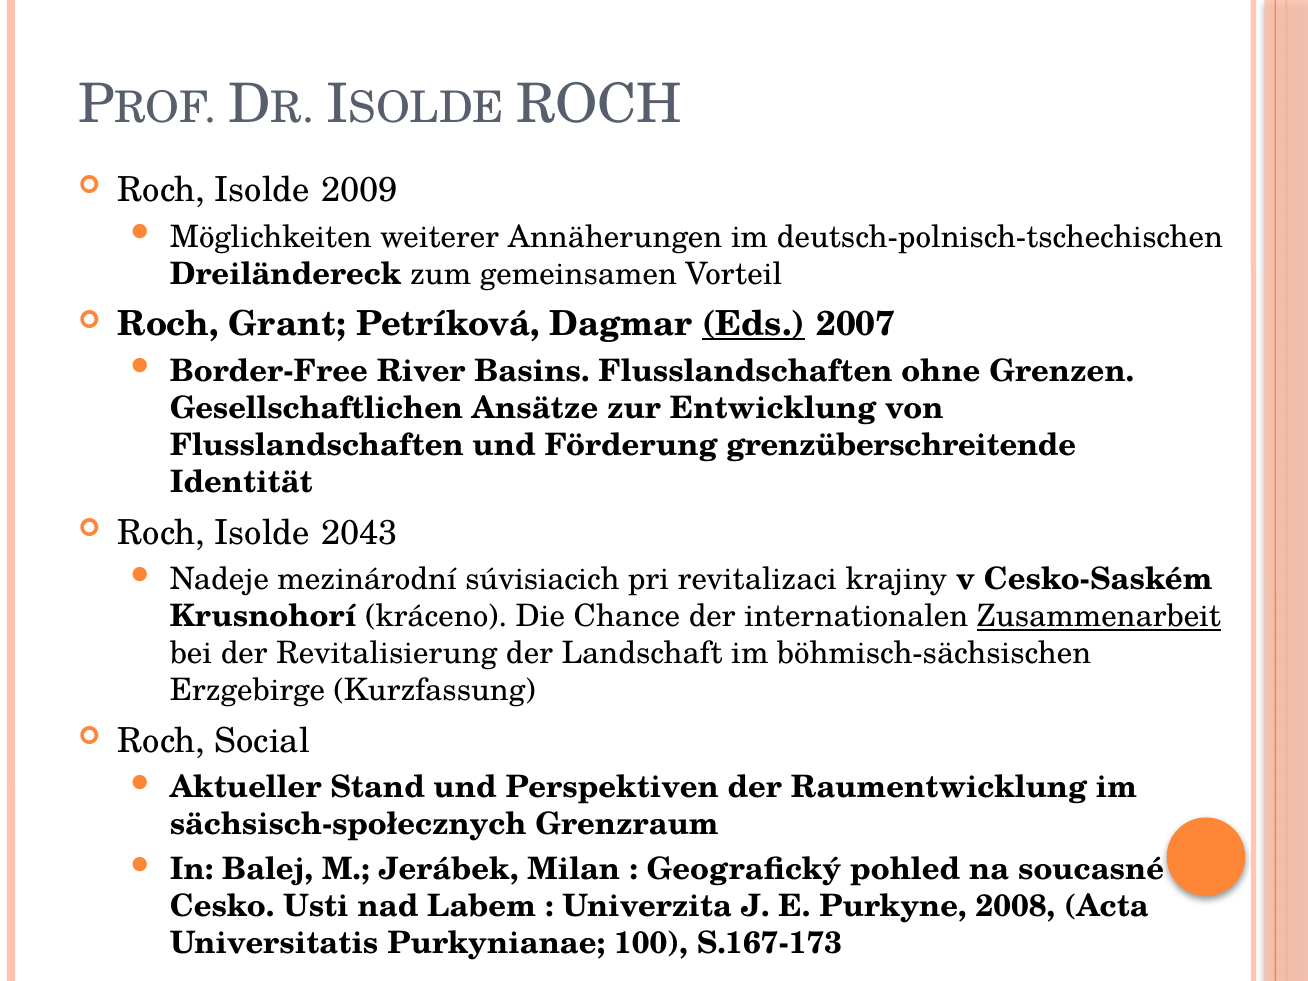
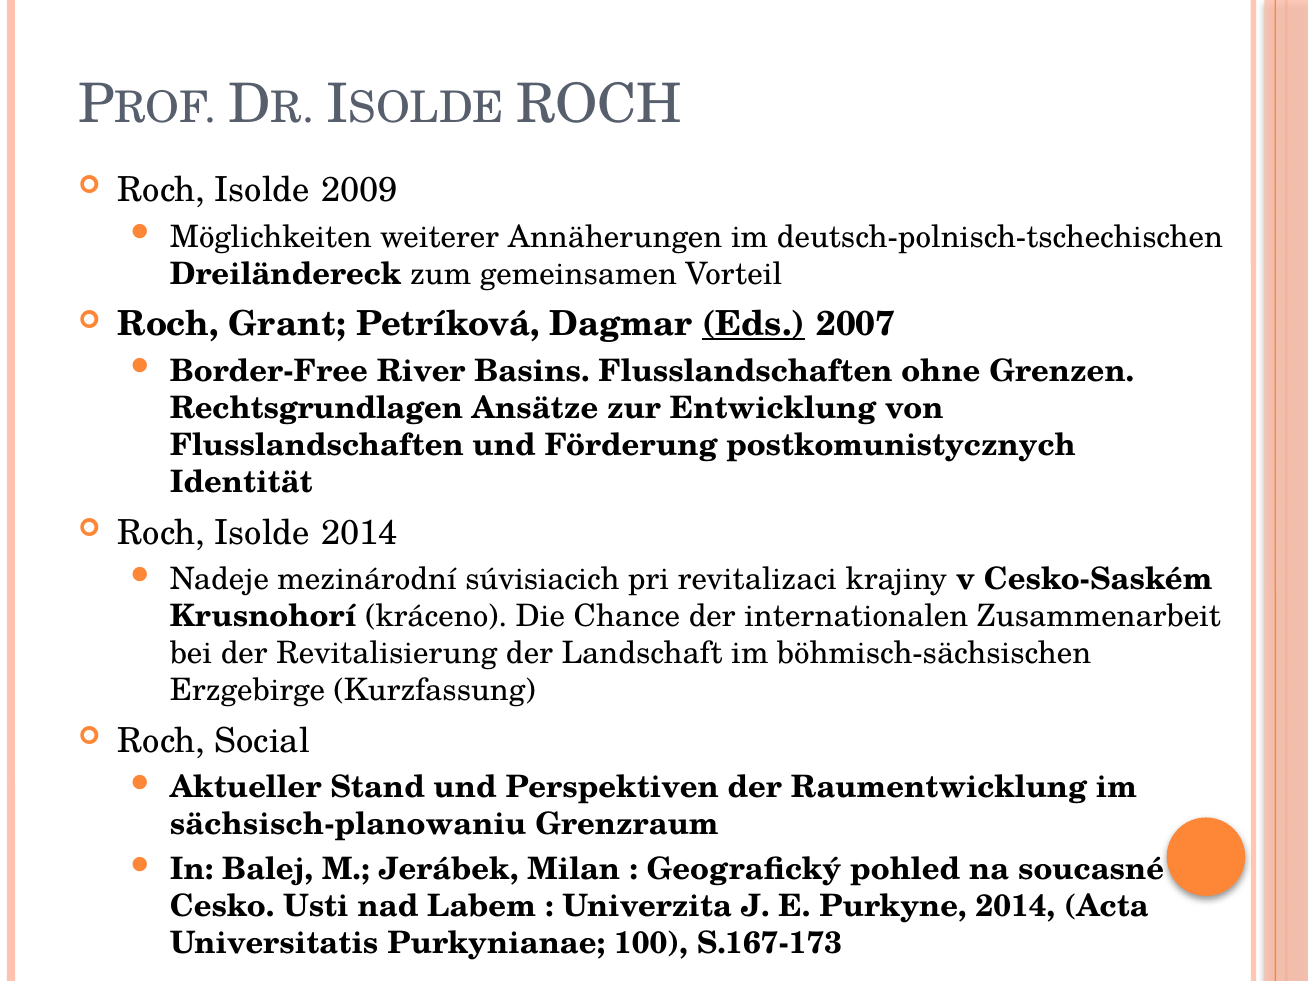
Gesellschaftlichen: Gesellschaftlichen -> Rechtsgrundlagen
grenzüberschreitende: grenzüberschreitende -> postkomunistycznych
Isolde 2043: 2043 -> 2014
Zusammenarbeit underline: present -> none
sächsisch-społecznych: sächsisch-społecznych -> sächsisch-planowaniu
Purkyne 2008: 2008 -> 2014
